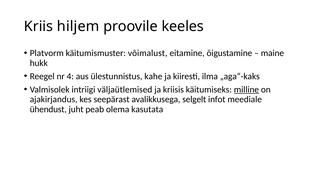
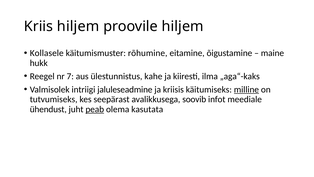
proovile keeles: keeles -> hiljem
Platvorm: Platvorm -> Kollasele
võimalust: võimalust -> rõhumine
4: 4 -> 7
väljaütlemised: väljaütlemised -> jaluleseadmine
ajakirjandus: ajakirjandus -> tutvumiseks
selgelt: selgelt -> soovib
peab underline: none -> present
